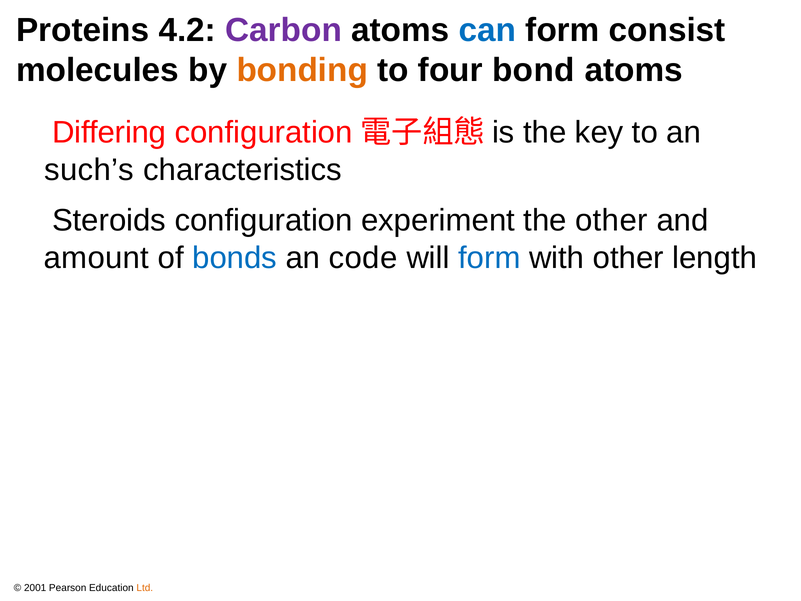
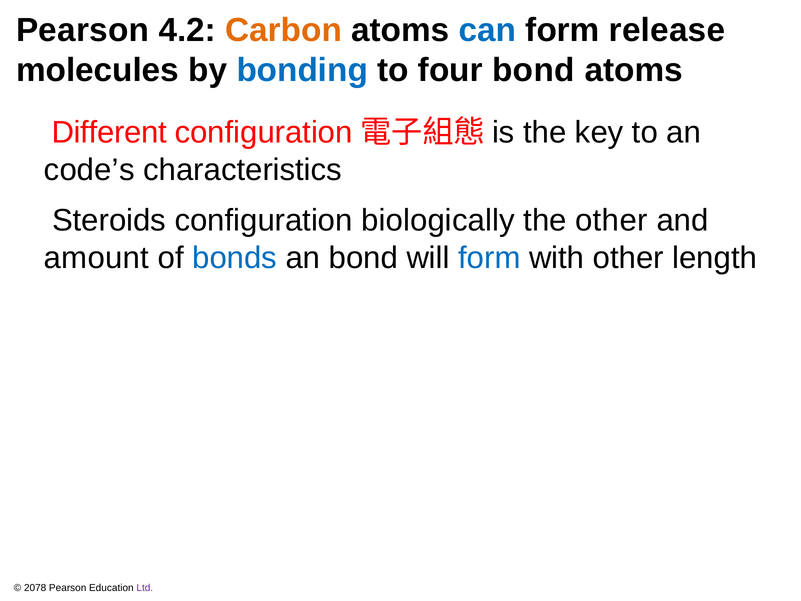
Proteins at (83, 30): Proteins -> Pearson
Carbon colour: purple -> orange
consist: consist -> release
bonding colour: orange -> blue
Differing: Differing -> Different
such’s: such’s -> code’s
experiment: experiment -> biologically
an code: code -> bond
2001: 2001 -> 2078
Ltd colour: orange -> purple
